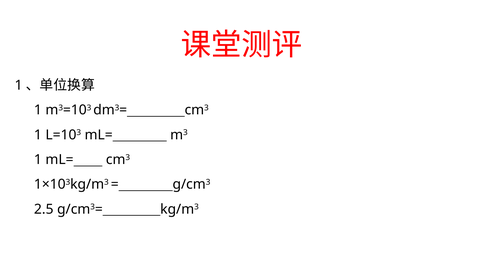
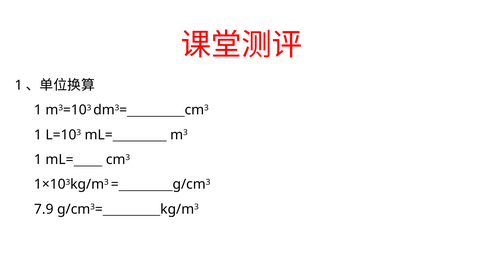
2.5: 2.5 -> 7.9
